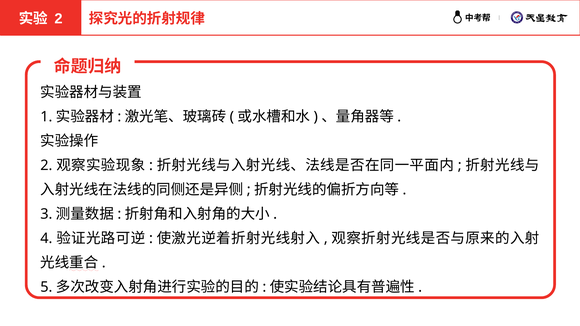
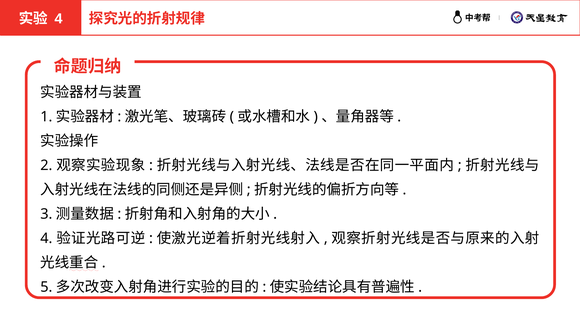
2 at (58, 19): 2 -> 4
